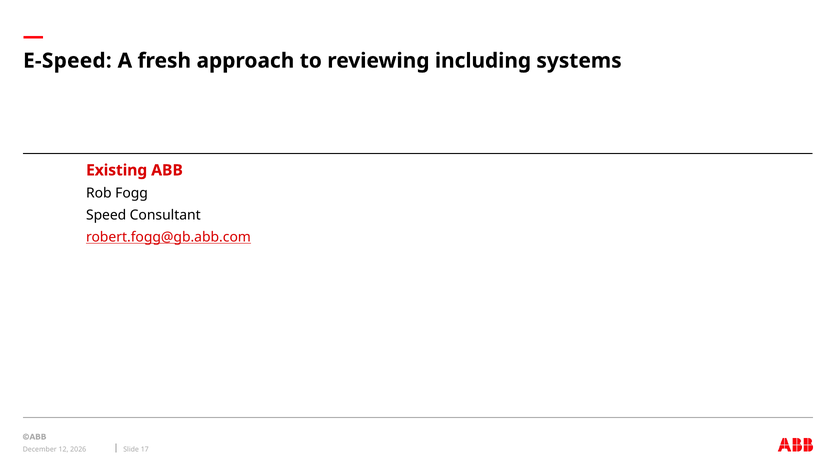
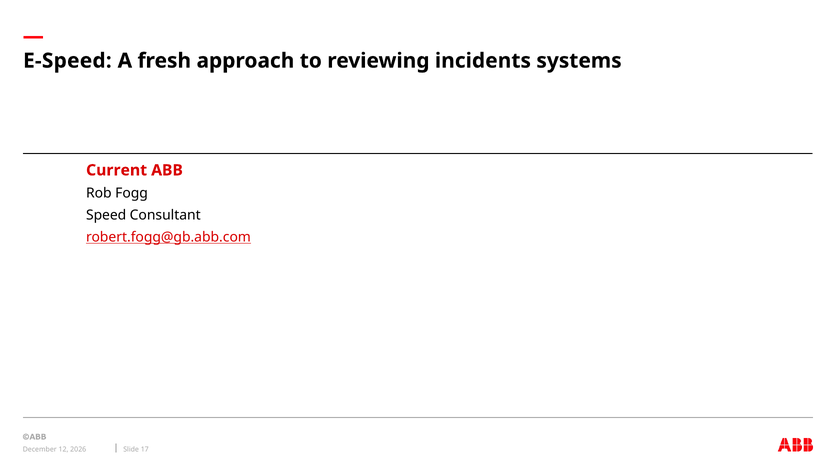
including: including -> incidents
Existing: Existing -> Current
